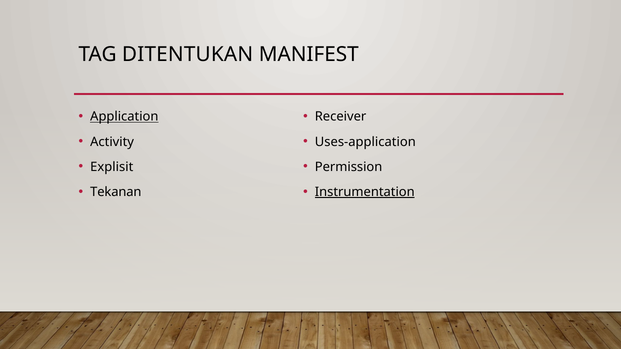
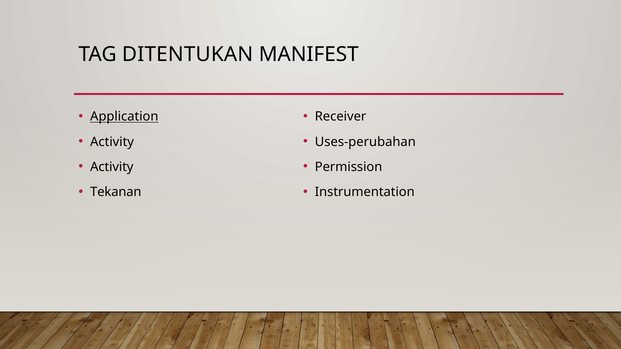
Uses-application: Uses-application -> Uses-perubahan
Explisit at (112, 167): Explisit -> Activity
Instrumentation underline: present -> none
